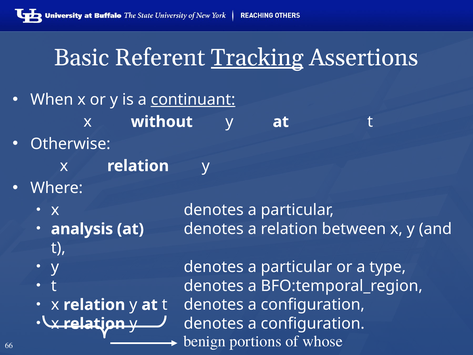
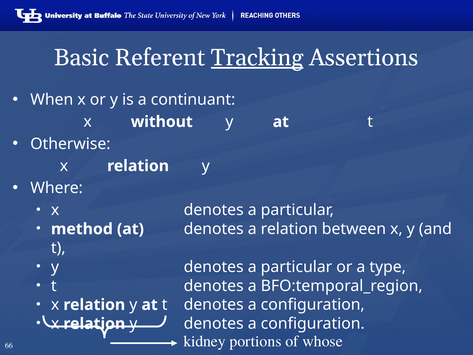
continuant underline: present -> none
analysis: analysis -> method
benign: benign -> kidney
